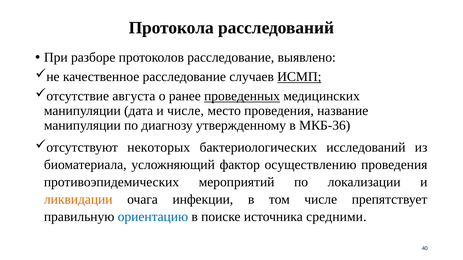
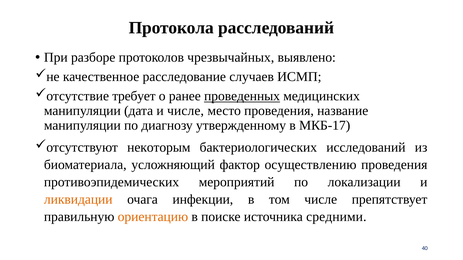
протоколов расследование: расследование -> чрезвычайных
ИСМП underline: present -> none
августа: августа -> требует
МКБ-36: МКБ-36 -> МКБ-17
некоторых: некоторых -> некоторым
ориентацию colour: blue -> orange
